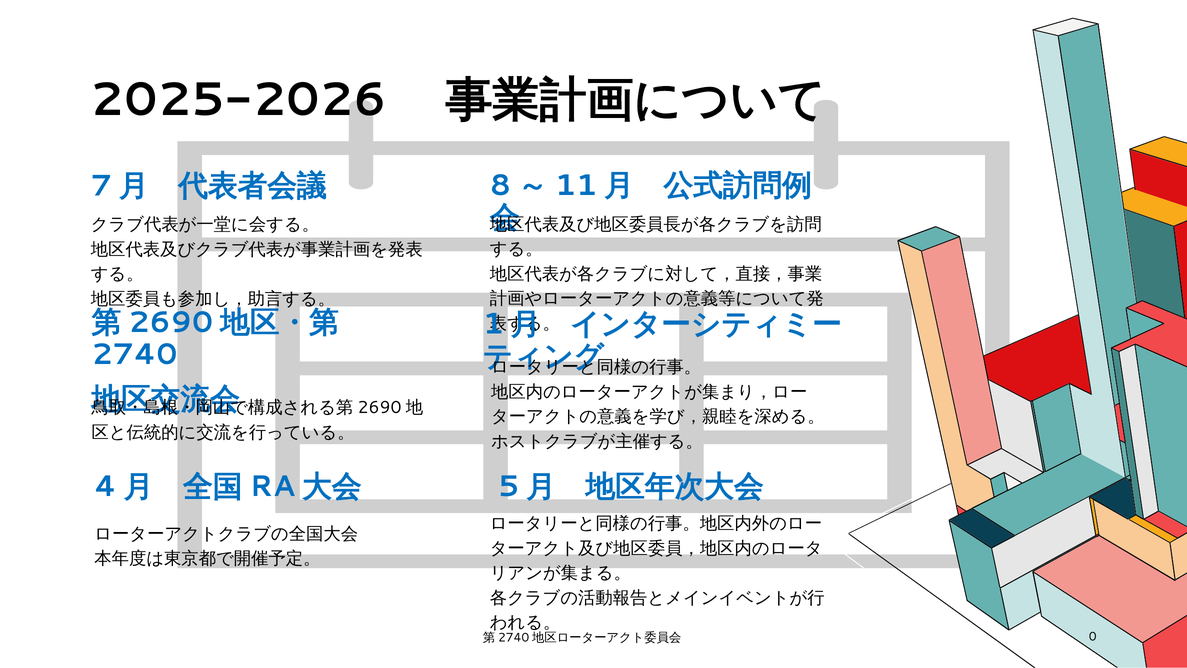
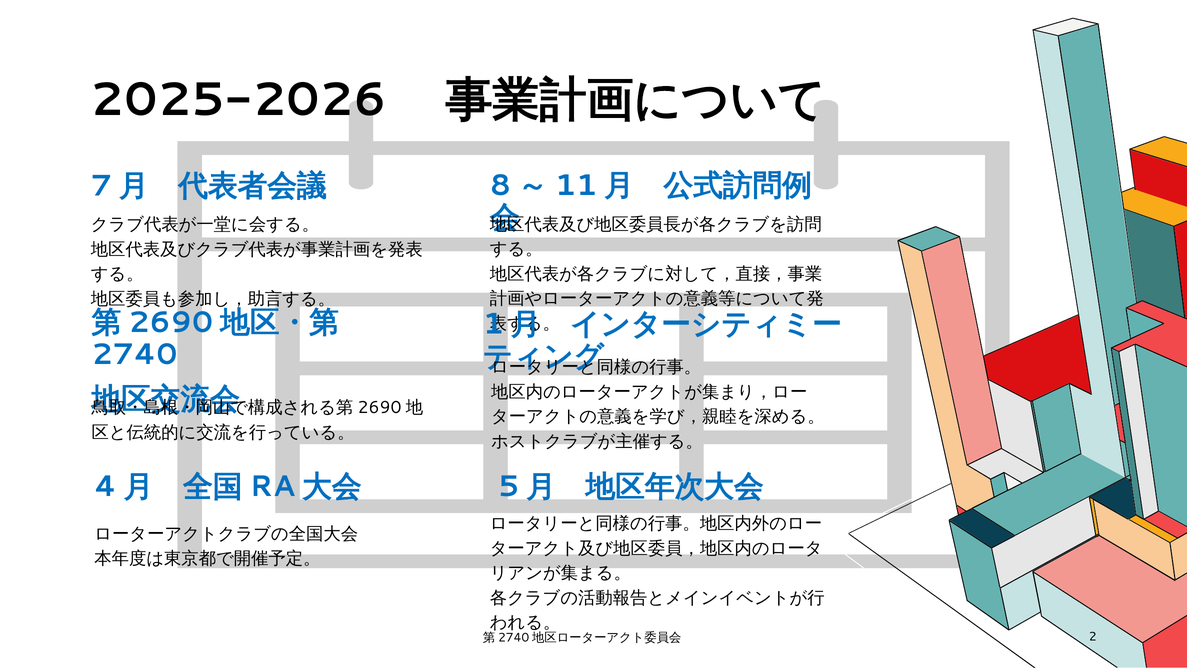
0: 0 -> 2
